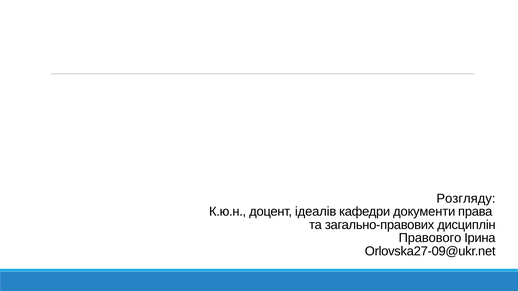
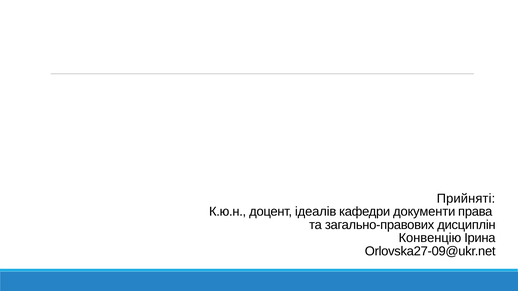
Розгляду: Розгляду -> Прийняті
Правового: Правового -> Конвенцію
